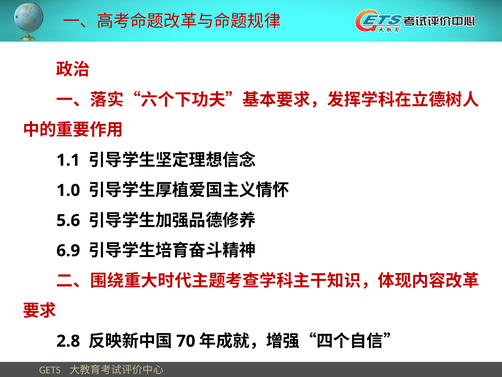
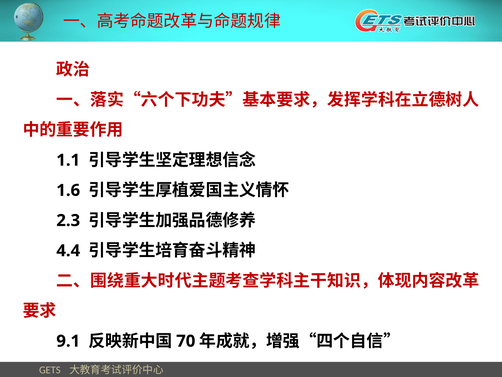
1.0: 1.0 -> 1.6
5.6: 5.6 -> 2.3
6.9: 6.9 -> 4.4
2.8: 2.8 -> 9.1
